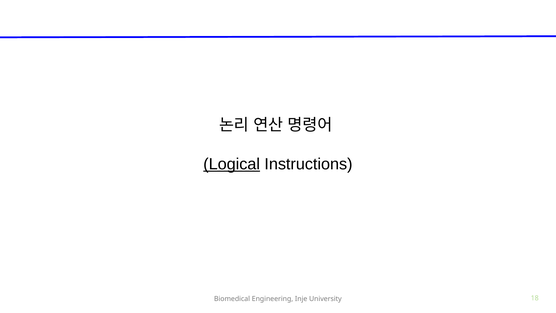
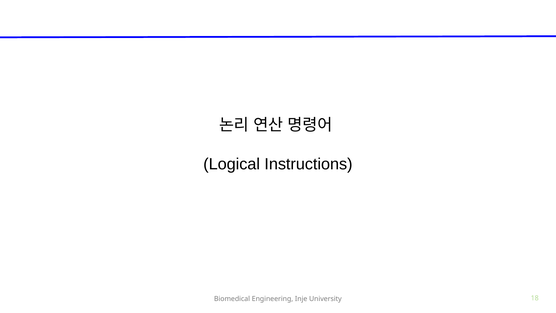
Logical underline: present -> none
